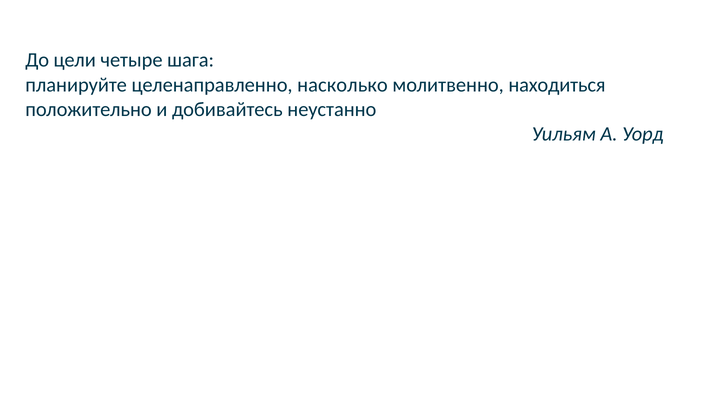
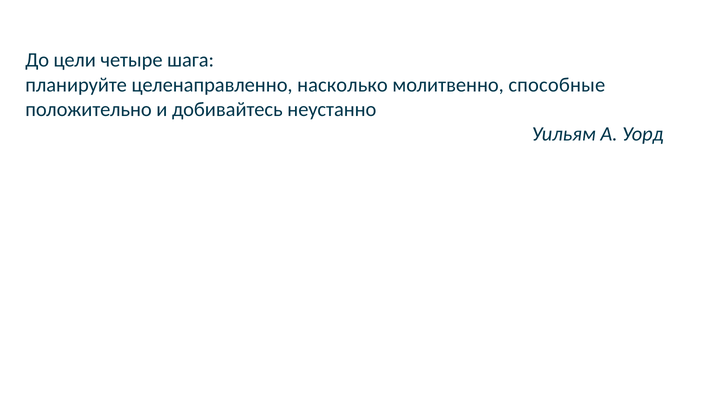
находиться: находиться -> способные
